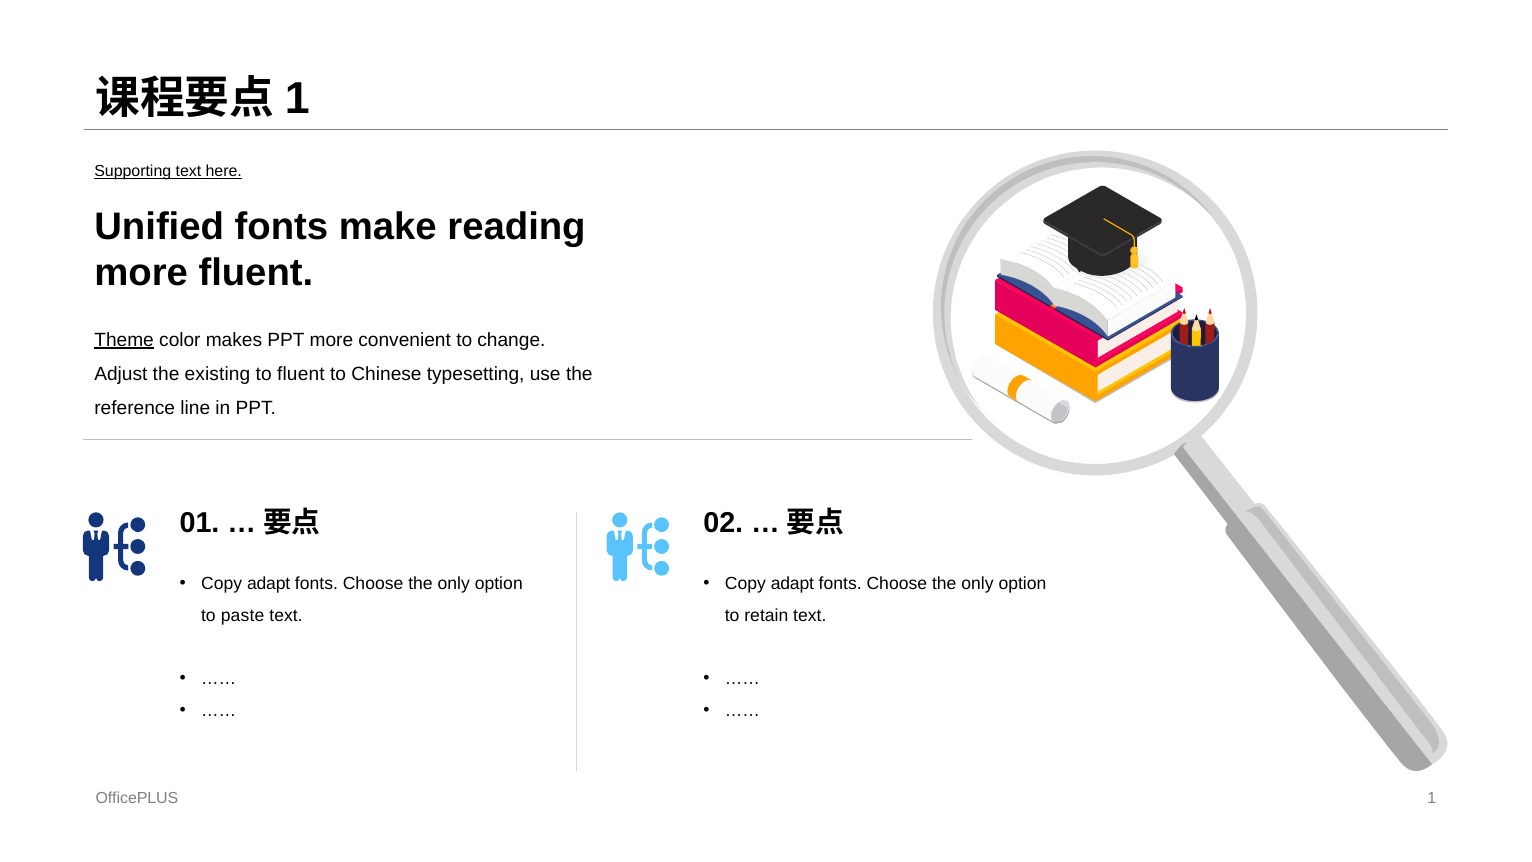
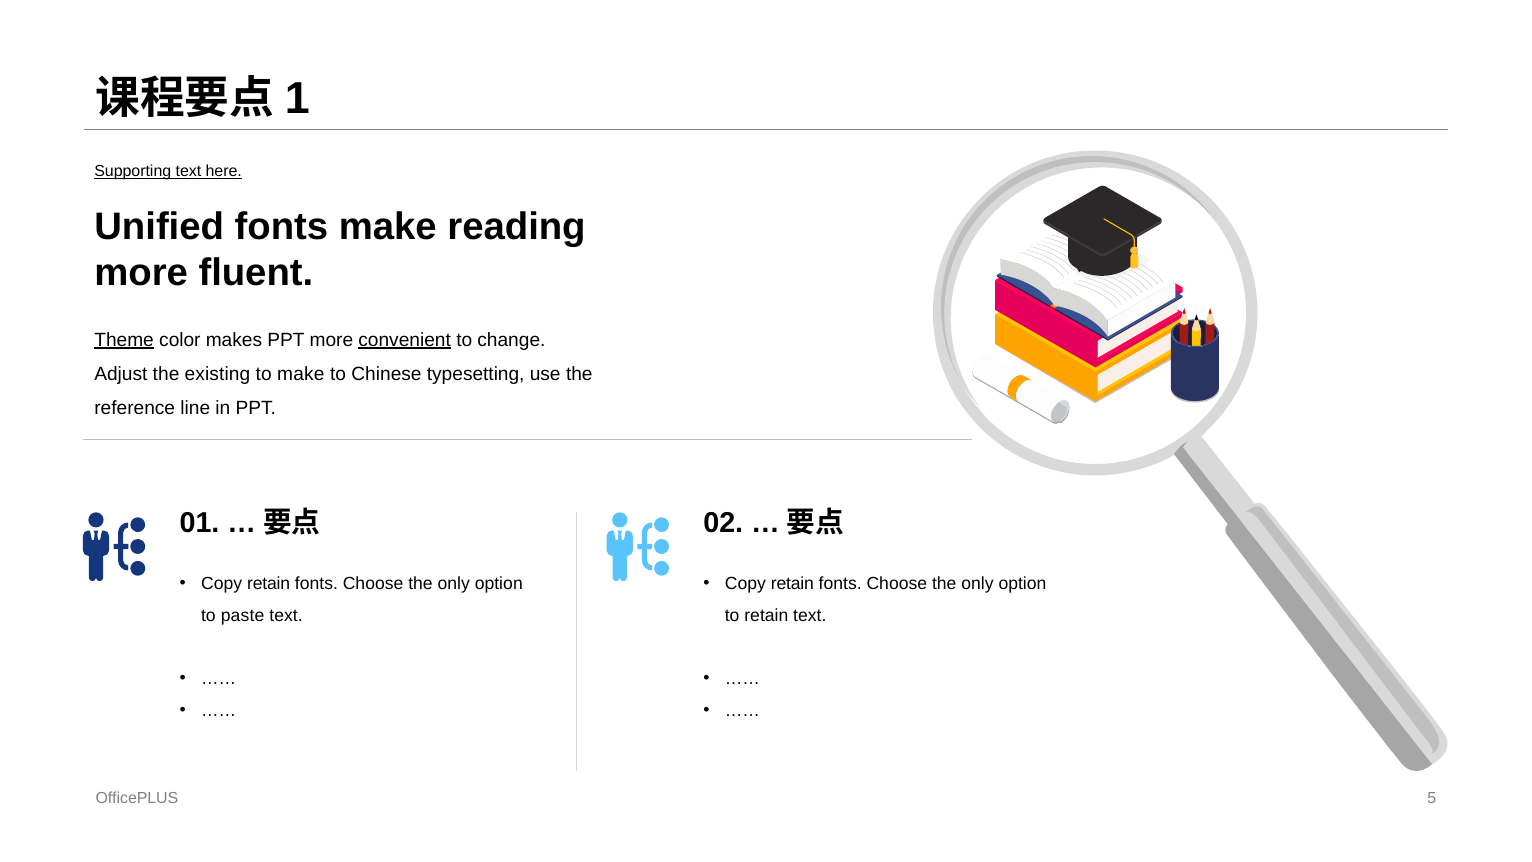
convenient underline: none -> present
to fluent: fluent -> make
adapt at (269, 584): adapt -> retain
adapt at (792, 584): adapt -> retain
OfficePLUS 1: 1 -> 5
